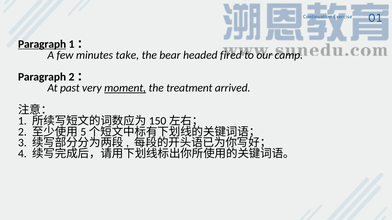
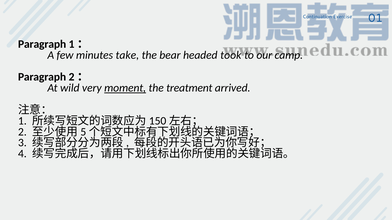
Paragraph at (42, 44) underline: present -> none
fired: fired -> took
past: past -> wild
